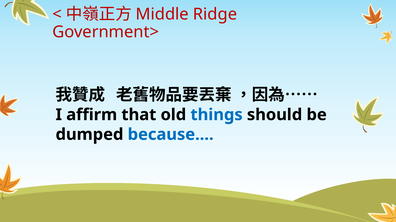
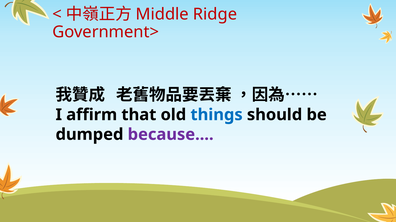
because colour: blue -> purple
